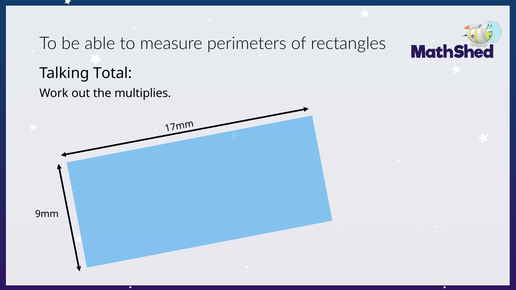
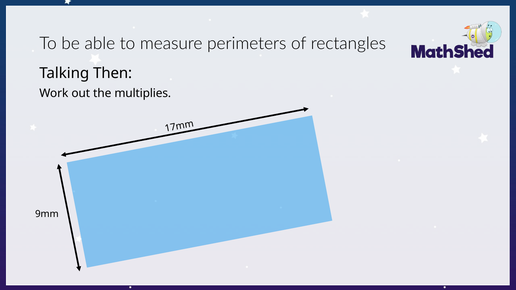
Total: Total -> Then
